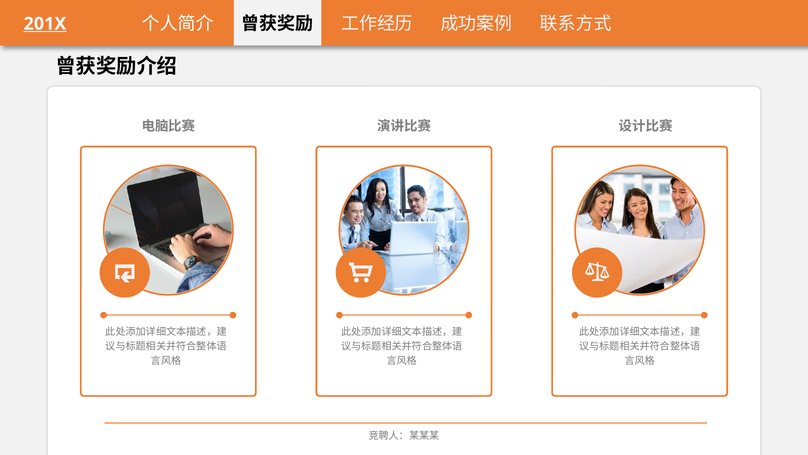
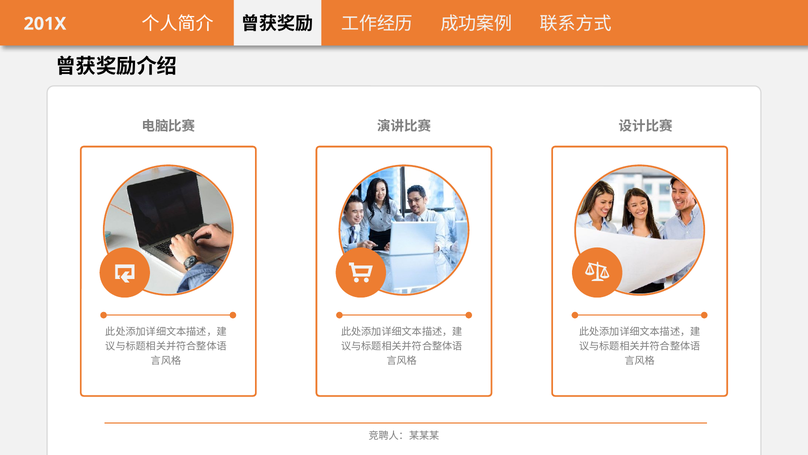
201X underline: present -> none
